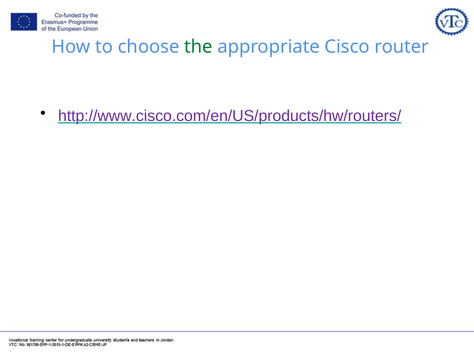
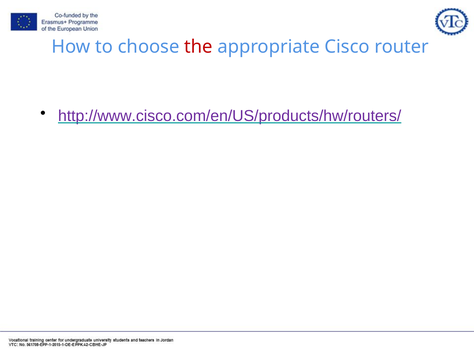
the colour: green -> red
